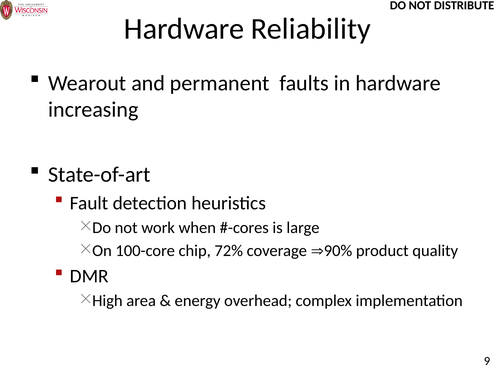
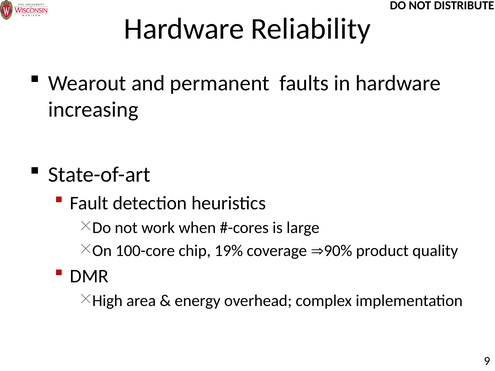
72%: 72% -> 19%
